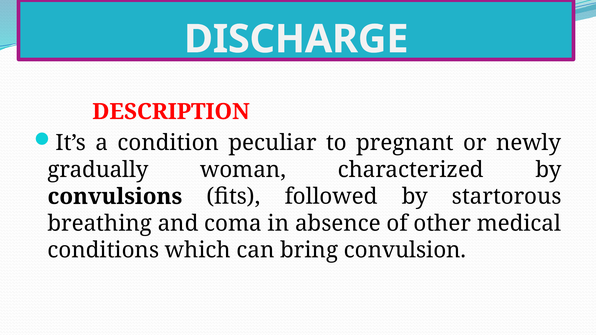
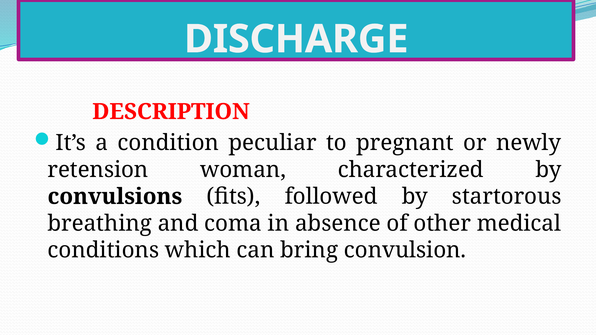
gradually: gradually -> retension
